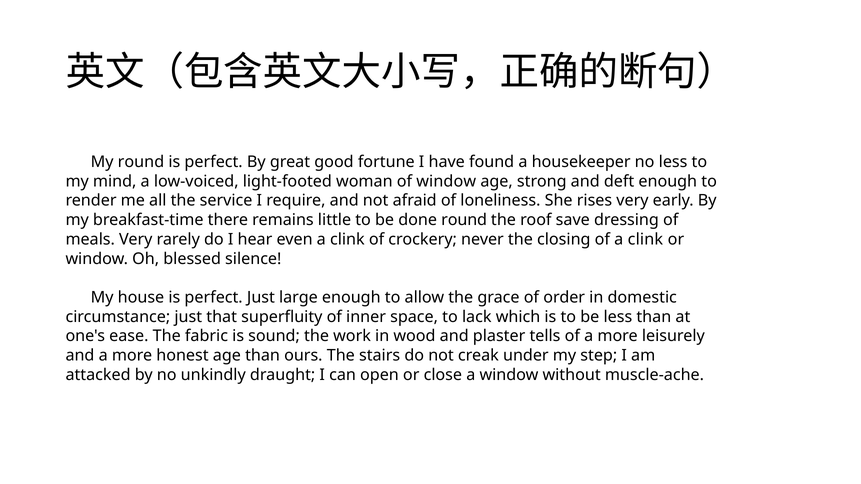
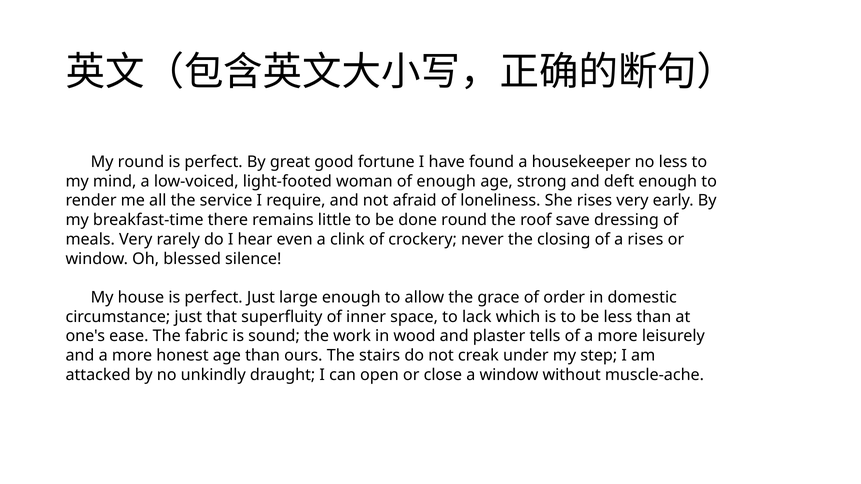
of window: window -> enough
of a clink: clink -> rises
